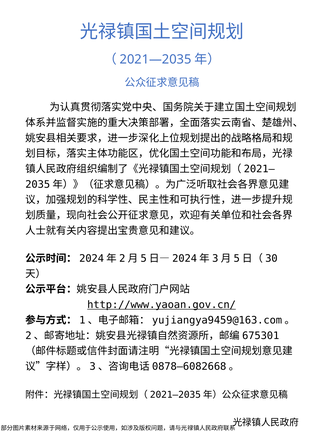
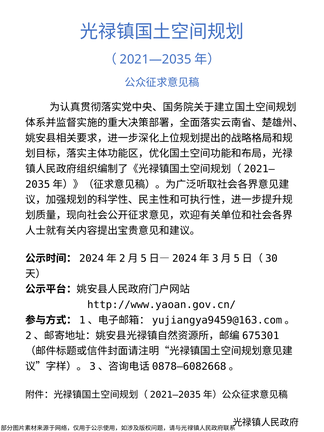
http://www.yaoan.gov.cn/ underline: present -> none
